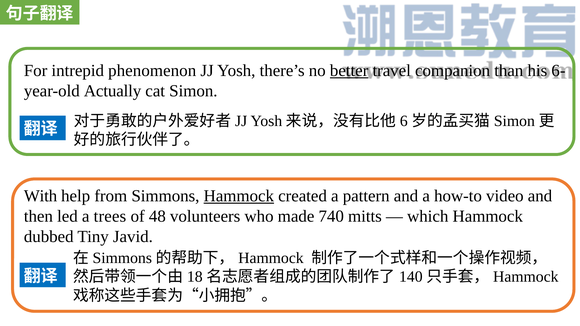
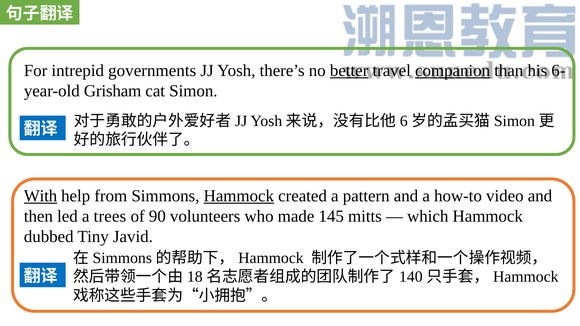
phenomenon: phenomenon -> governments
companion underline: none -> present
Actually: Actually -> Grisham
With underline: none -> present
48: 48 -> 90
740: 740 -> 145
